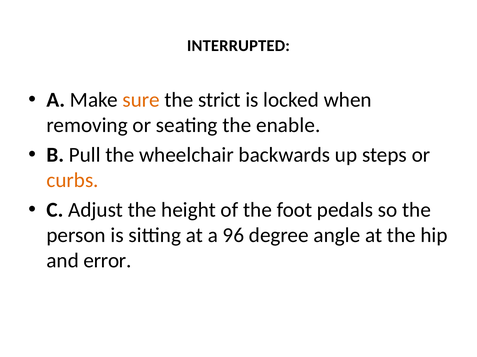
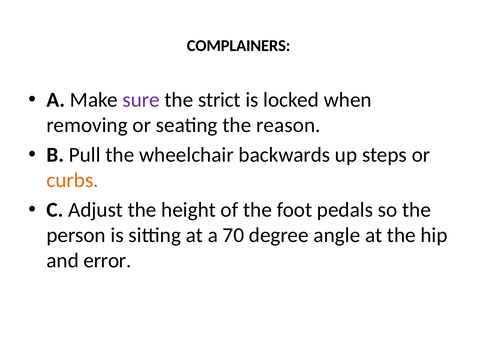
INTERRUPTED: INTERRUPTED -> COMPLAINERS
sure colour: orange -> purple
enable: enable -> reason
96: 96 -> 70
